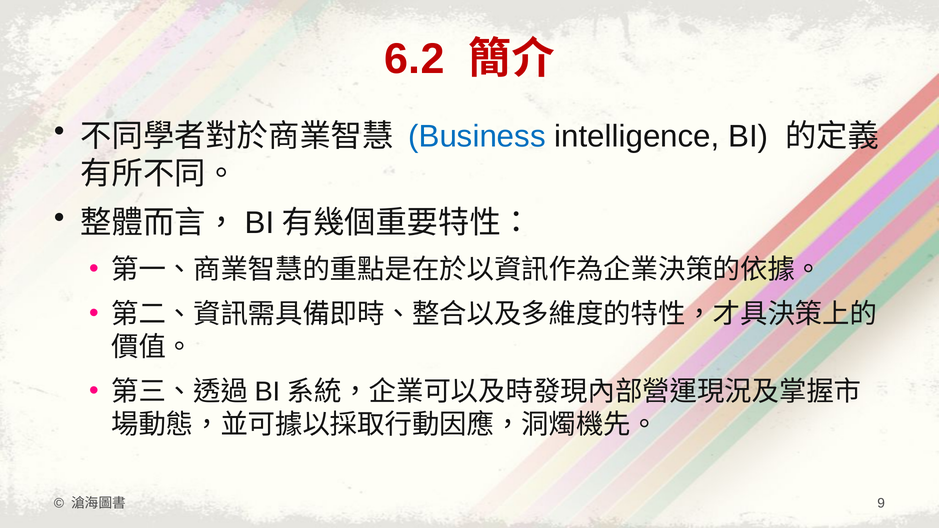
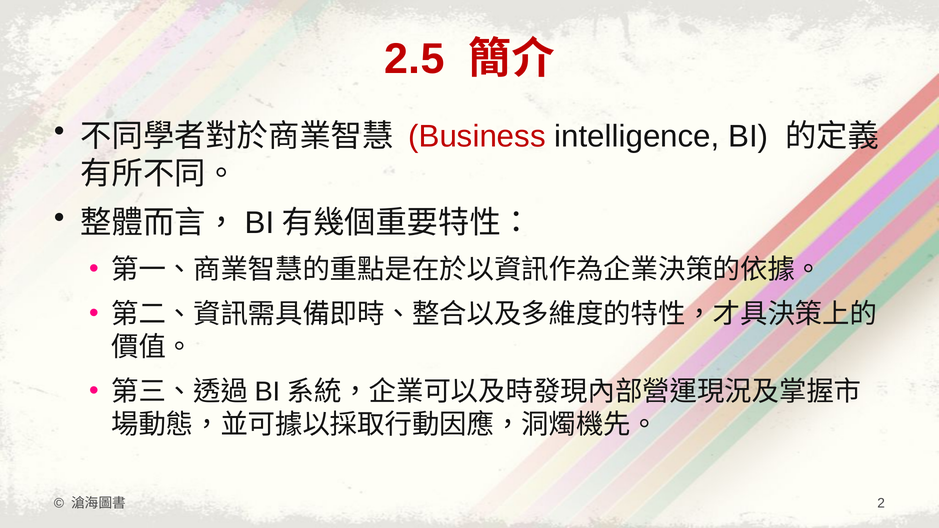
6.2: 6.2 -> 2.5
Business colour: blue -> red
9: 9 -> 2
